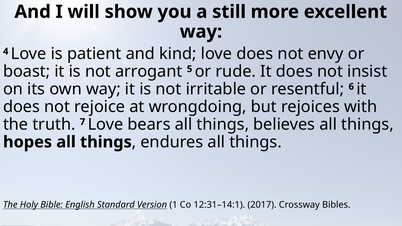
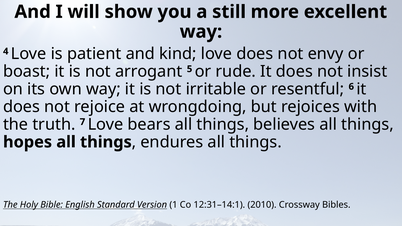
2017: 2017 -> 2010
